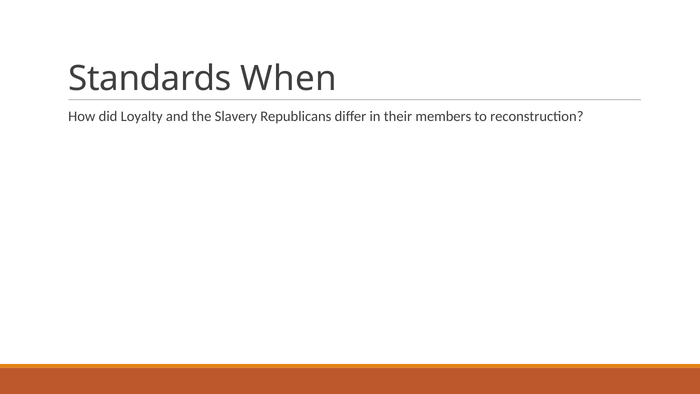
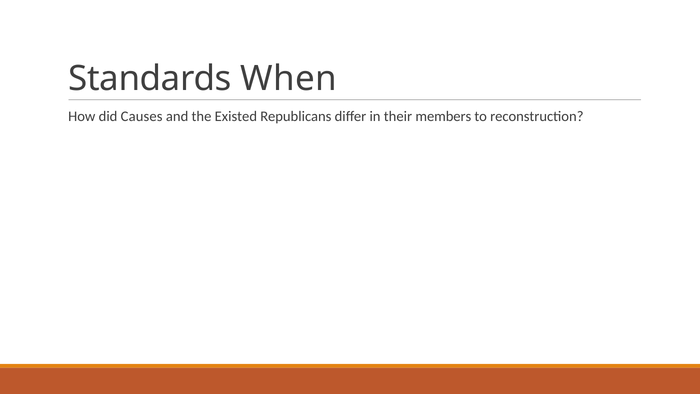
Loyalty: Loyalty -> Causes
Slavery: Slavery -> Existed
